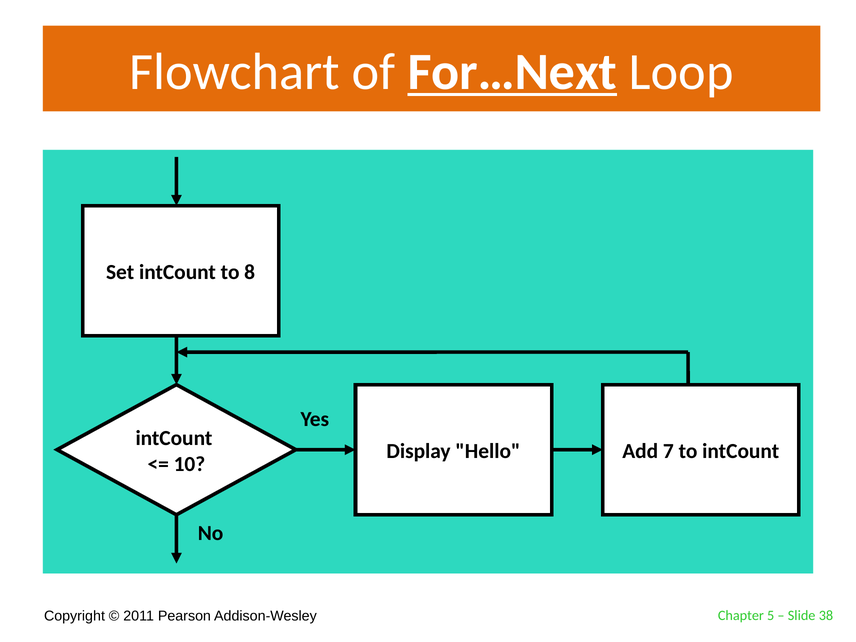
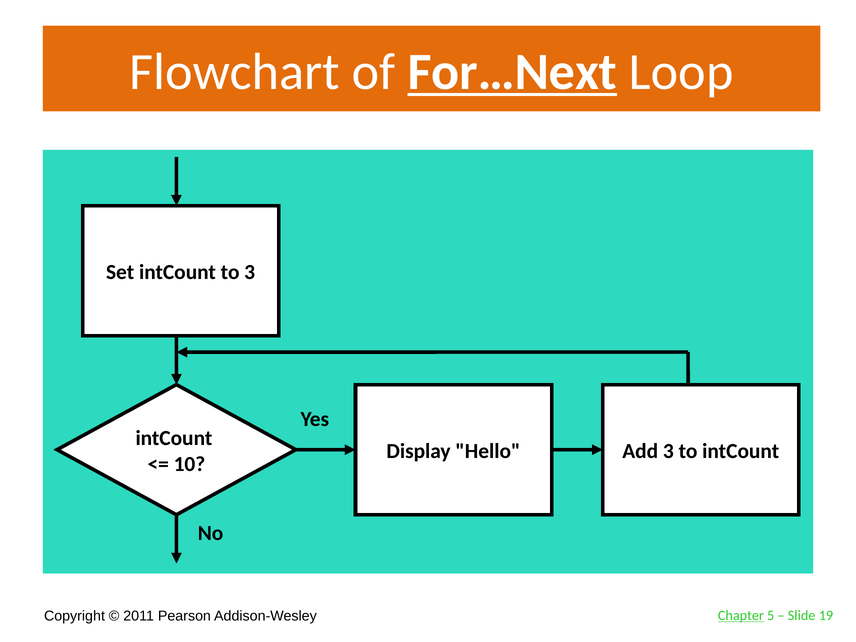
to 8: 8 -> 3
Add 7: 7 -> 3
Chapter underline: none -> present
38: 38 -> 19
